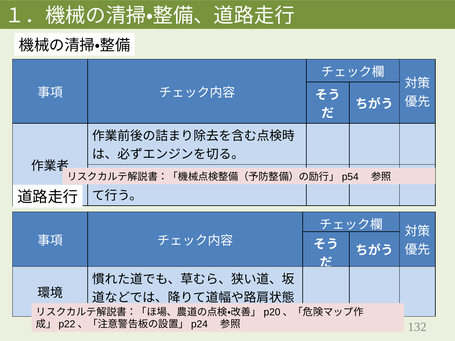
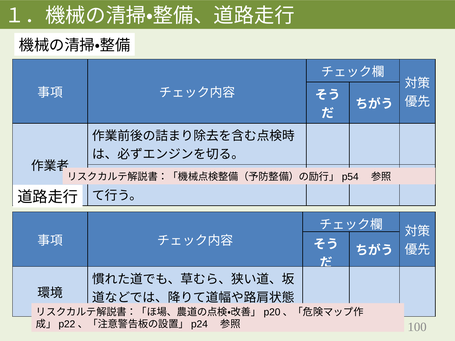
132: 132 -> 100
